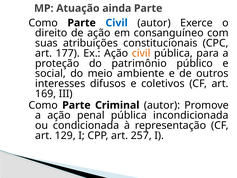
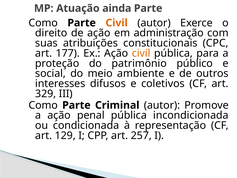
Civil at (117, 23) colour: blue -> orange
consanguíneo: consanguíneo -> administração
169: 169 -> 329
